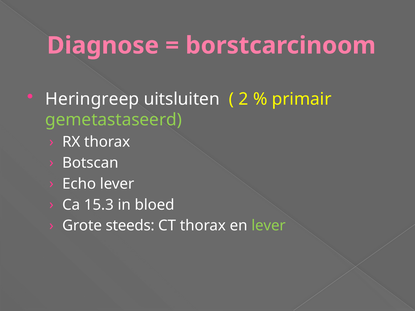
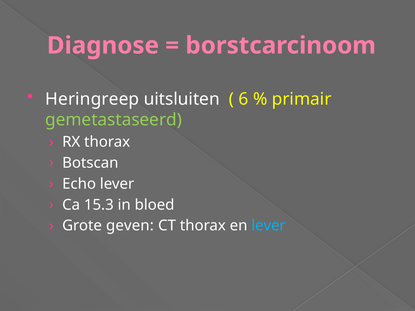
2: 2 -> 6
steeds: steeds -> geven
lever at (269, 226) colour: light green -> light blue
